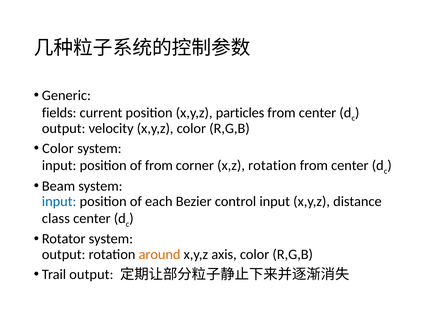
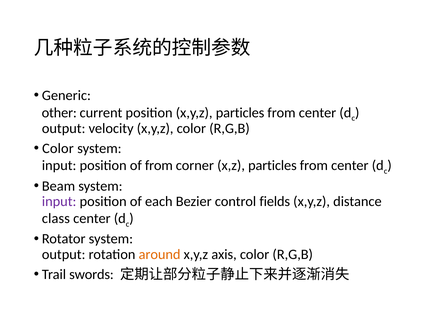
fields: fields -> other
x,z rotation: rotation -> particles
input at (59, 202) colour: blue -> purple
control input: input -> fields
Trail output: output -> swords
